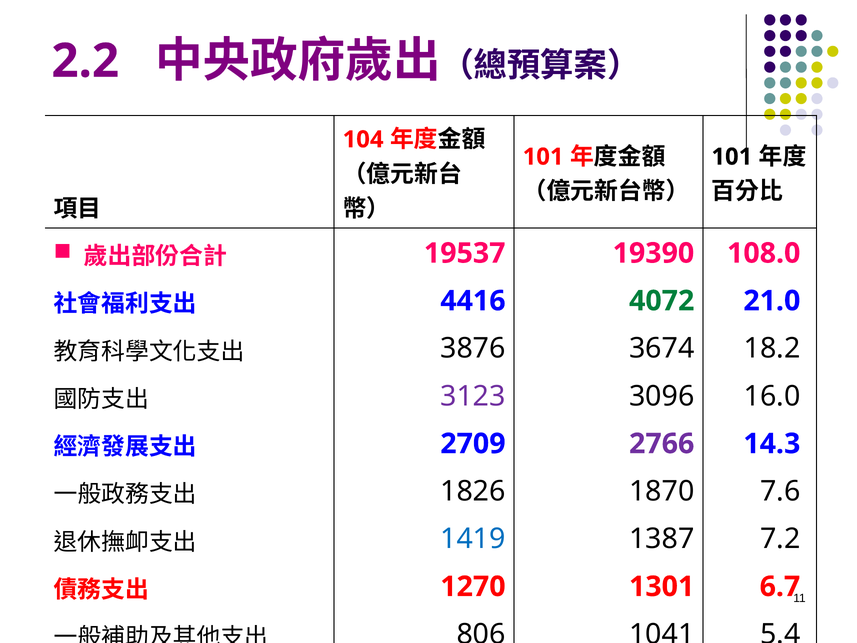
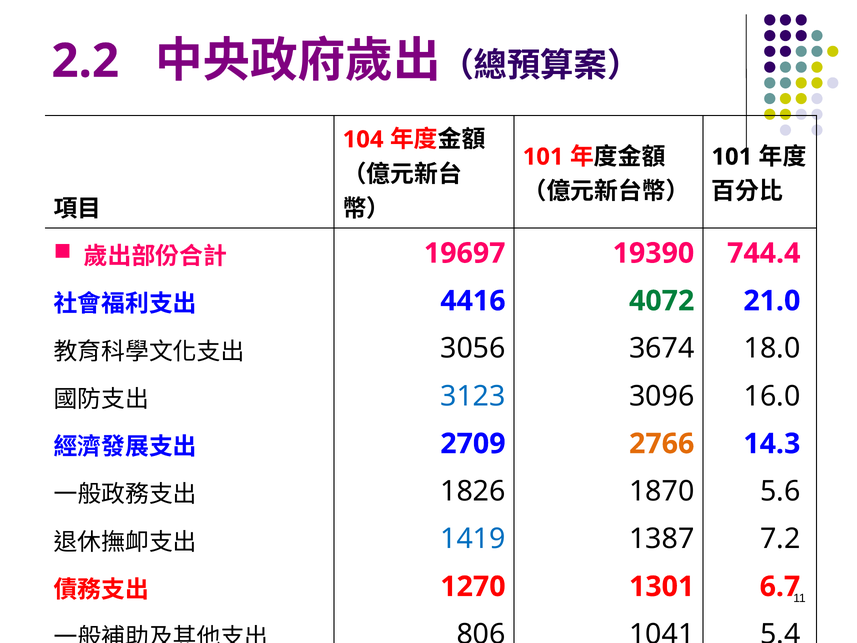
19537: 19537 -> 19697
108.0: 108.0 -> 744.4
3876: 3876 -> 3056
18.2: 18.2 -> 18.0
3123 colour: purple -> blue
2766 colour: purple -> orange
7.6: 7.6 -> 5.6
